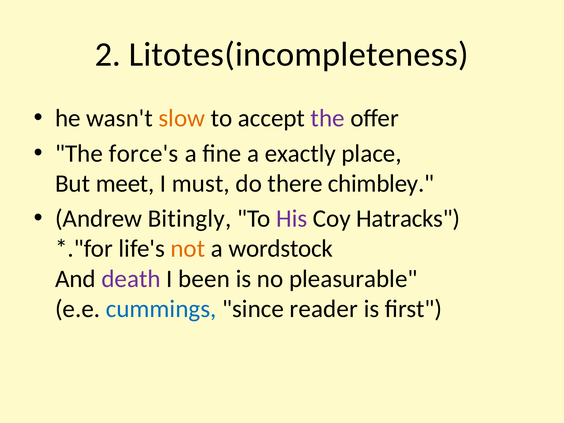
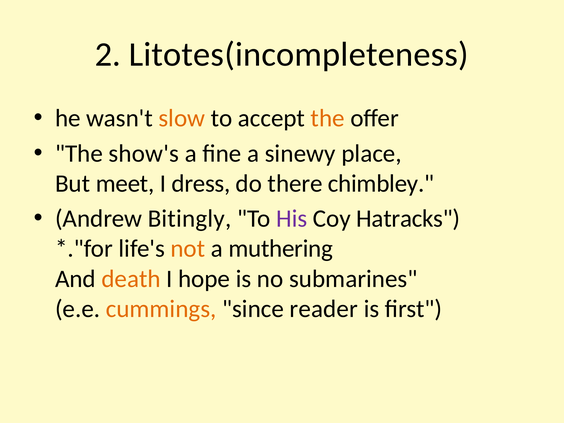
the at (328, 118) colour: purple -> orange
force's: force's -> show's
exactly: exactly -> sinewy
must: must -> dress
wordstock: wordstock -> muthering
death colour: purple -> orange
been: been -> hope
pleasurable: pleasurable -> submarines
cummings colour: blue -> orange
